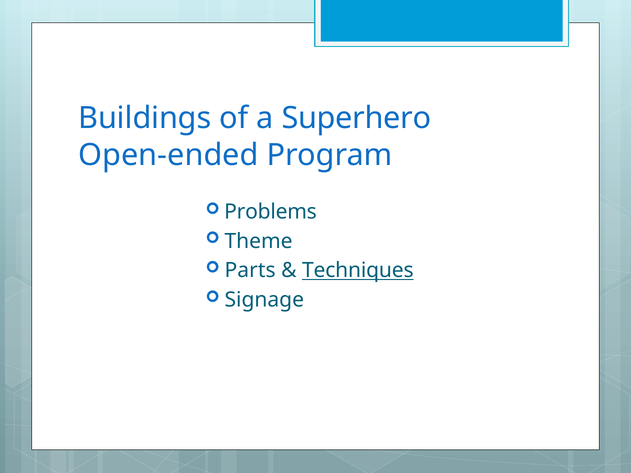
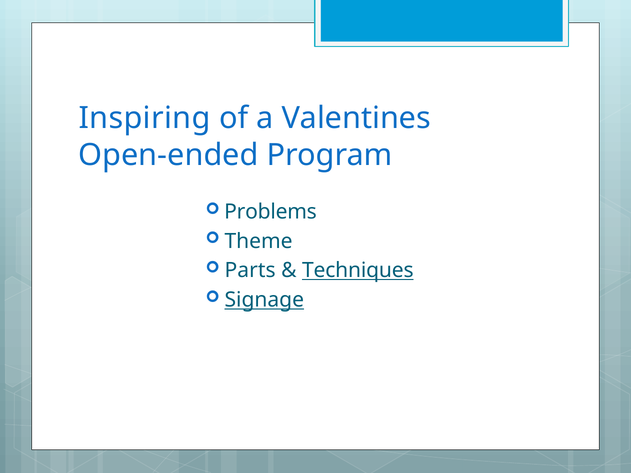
Buildings: Buildings -> Inspiring
Superhero: Superhero -> Valentines
Signage underline: none -> present
